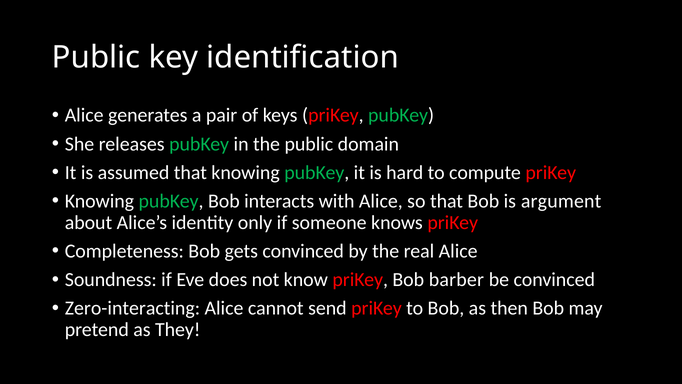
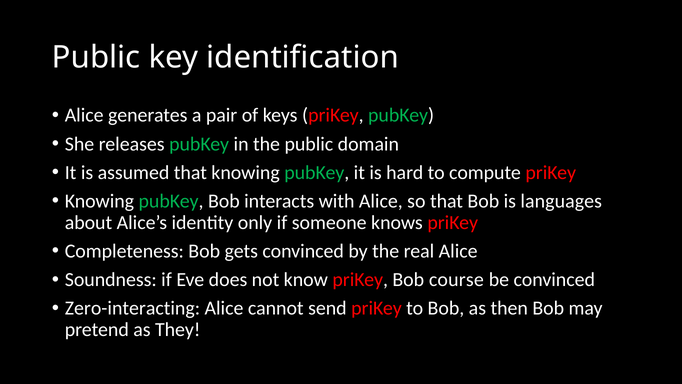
argument: argument -> languages
barber: barber -> course
